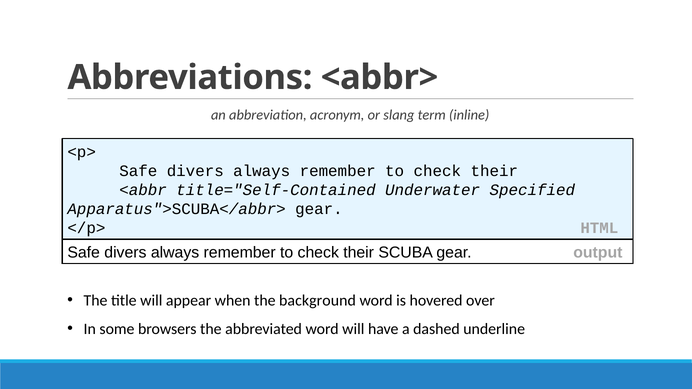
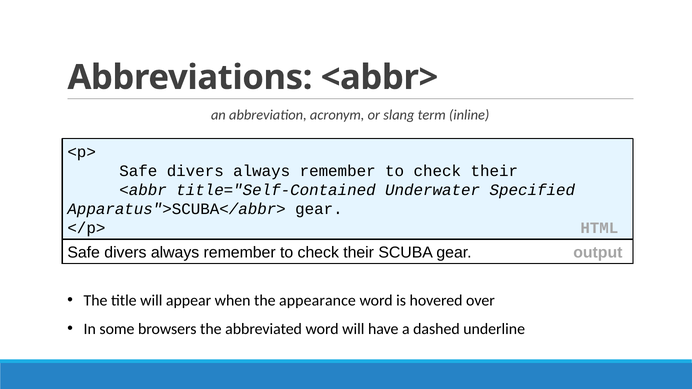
background: background -> appearance
